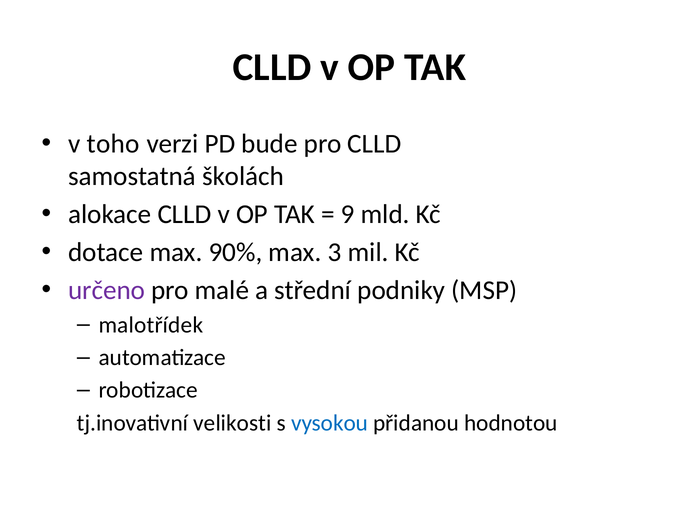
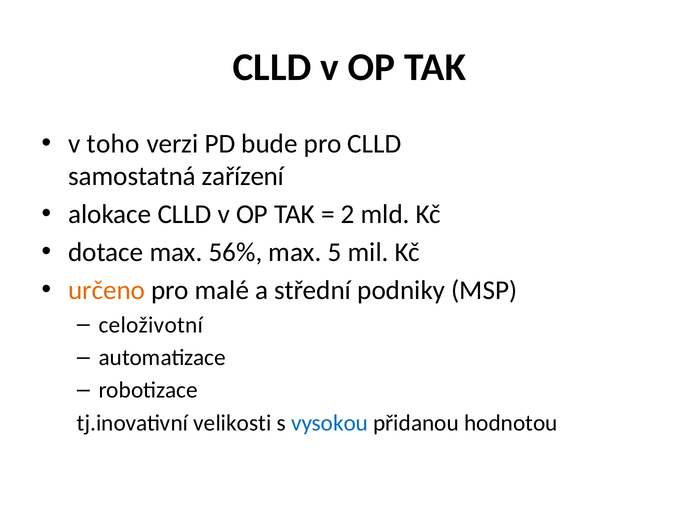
školách: školách -> zařízení
9: 9 -> 2
90%: 90% -> 56%
3: 3 -> 5
určeno colour: purple -> orange
malotřídek: malotřídek -> celoživotní
